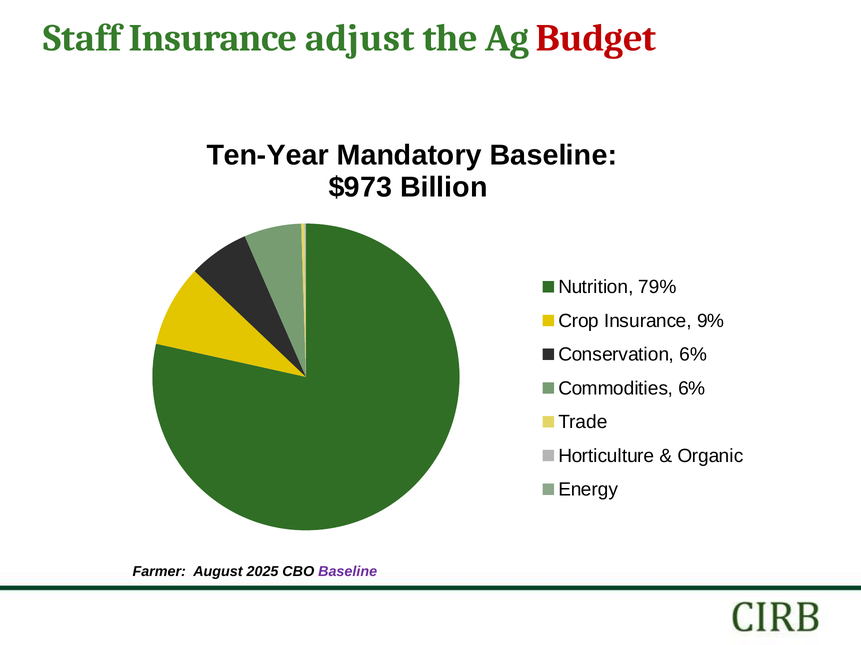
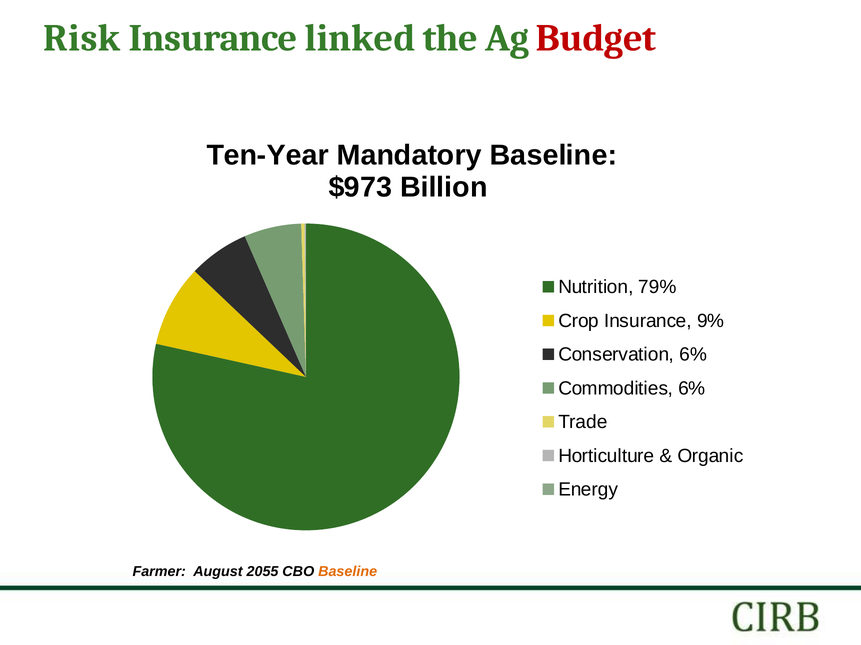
Staff: Staff -> Risk
adjust: adjust -> linked
2025: 2025 -> 2055
Baseline at (348, 572) colour: purple -> orange
